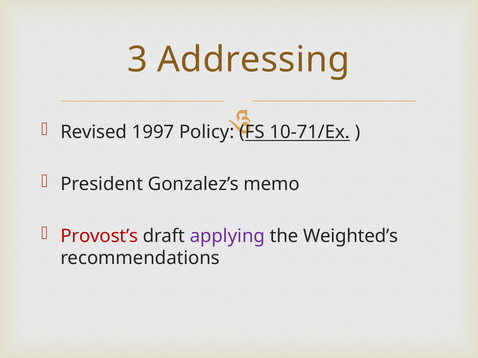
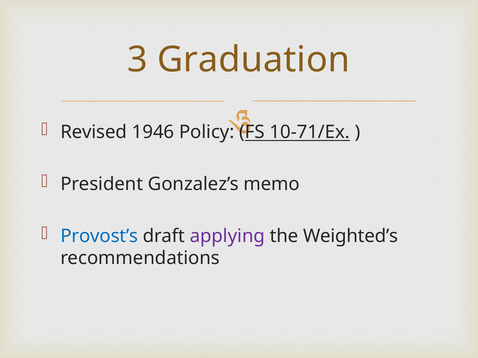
Addressing: Addressing -> Graduation
1997: 1997 -> 1946
Provost’s colour: red -> blue
